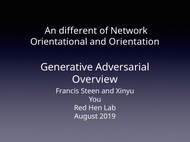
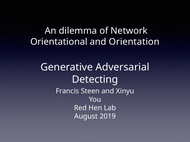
different: different -> dilemma
Overview: Overview -> Detecting
